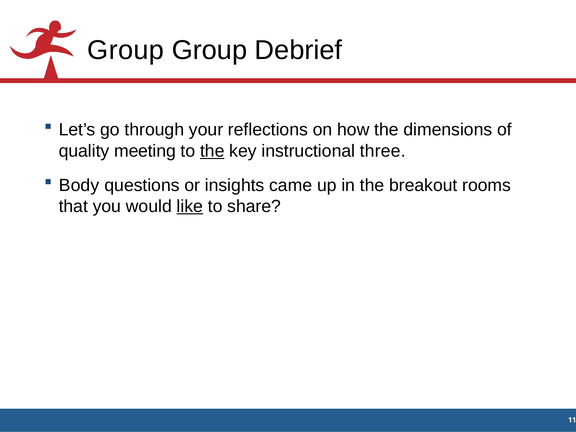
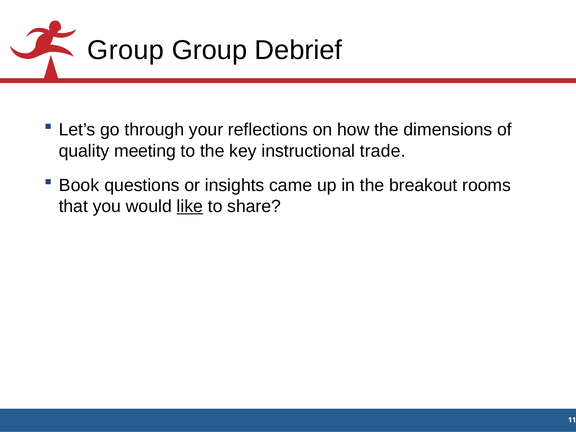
the at (212, 151) underline: present -> none
three: three -> trade
Body: Body -> Book
